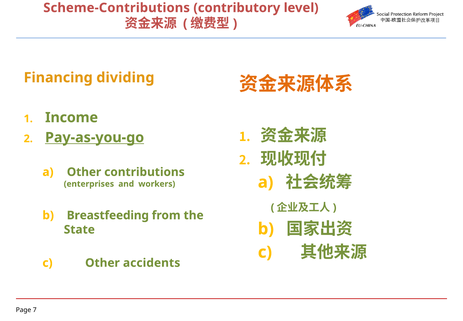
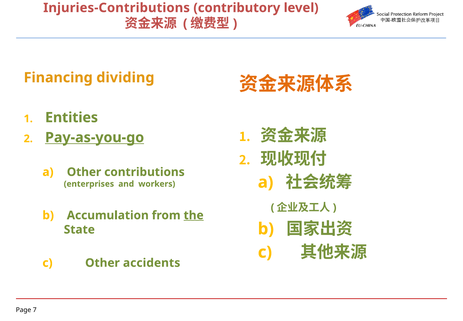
Scheme-Contributions: Scheme-Contributions -> Injuries-Contributions
Income: Income -> Entities
Breastfeeding: Breastfeeding -> Accumulation
the underline: none -> present
